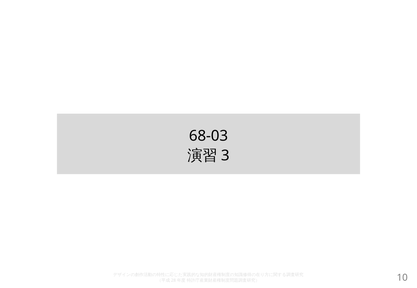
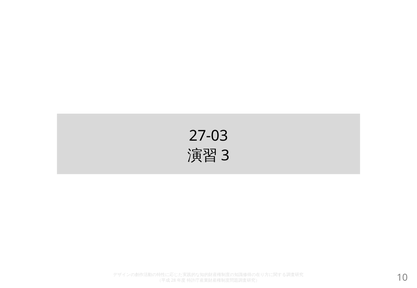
68-03: 68-03 -> 27-03
